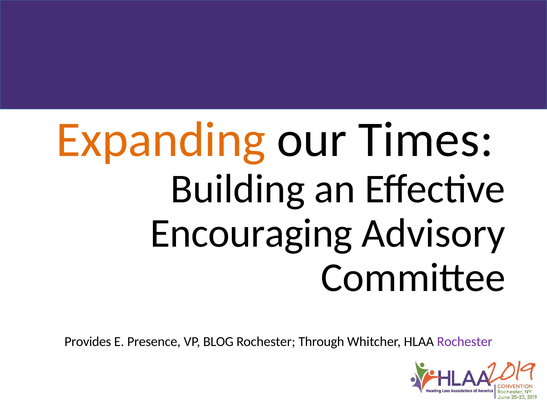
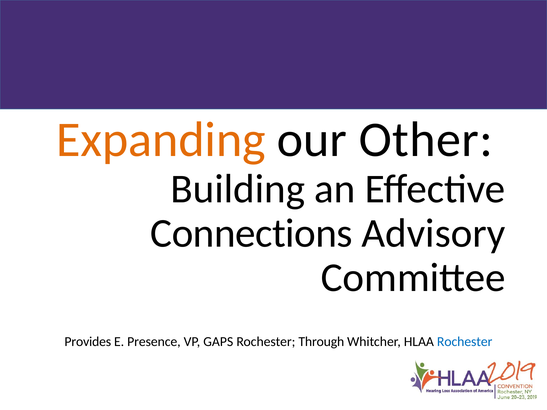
Times: Times -> Other
Encouraging: Encouraging -> Connections
BLOG: BLOG -> GAPS
Rochester at (465, 342) colour: purple -> blue
